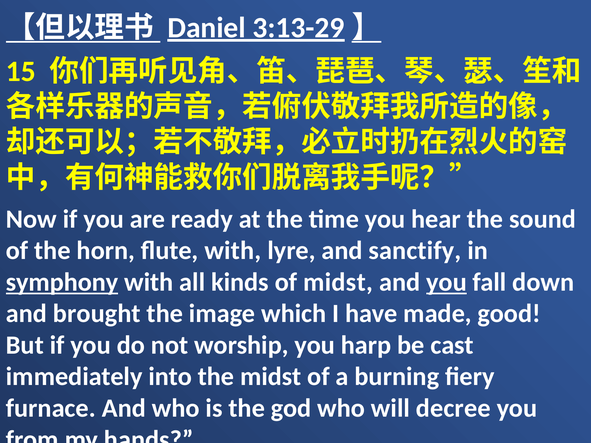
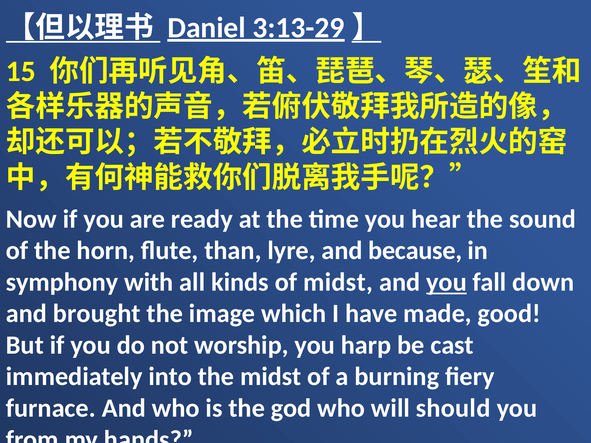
flute with: with -> than
sanctify: sanctify -> because
symphony underline: present -> none
decree: decree -> should
